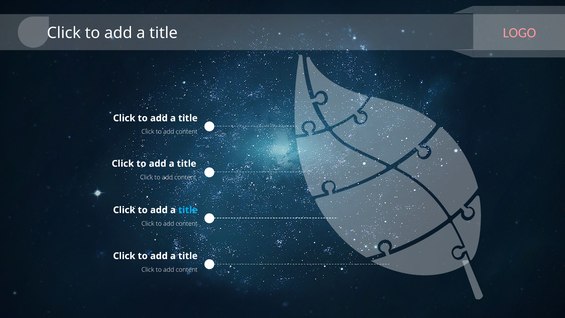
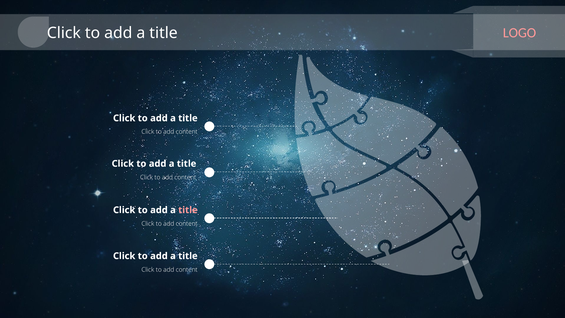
title at (188, 210) colour: light blue -> pink
